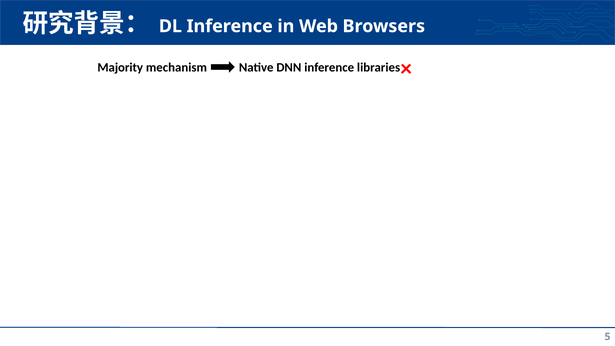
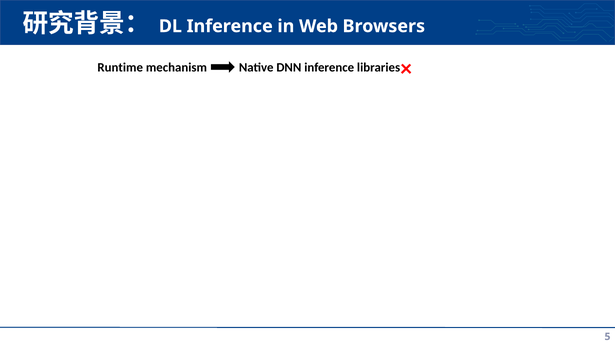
Majority: Majority -> Runtime
